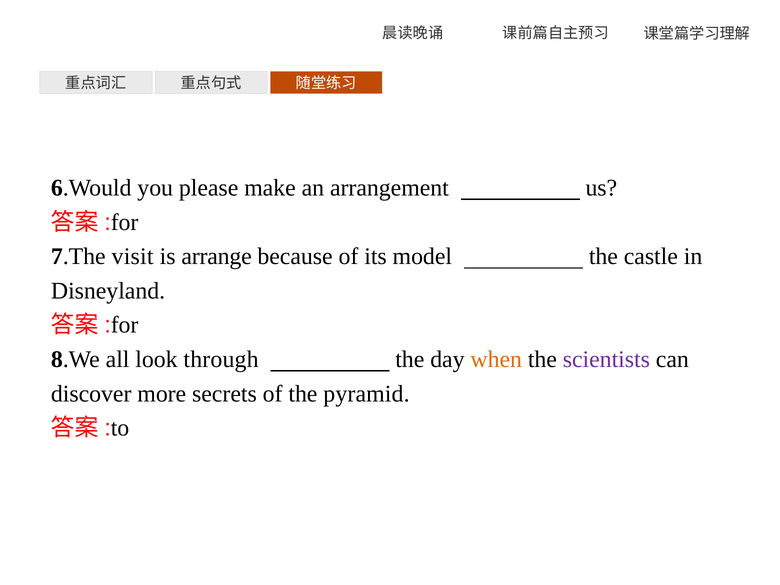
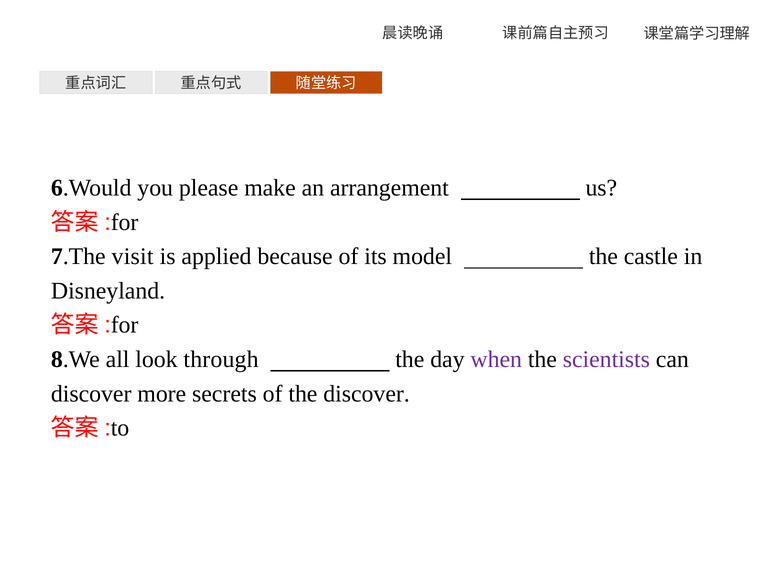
arrange: arrange -> applied
when colour: orange -> purple
the pyramid: pyramid -> discover
